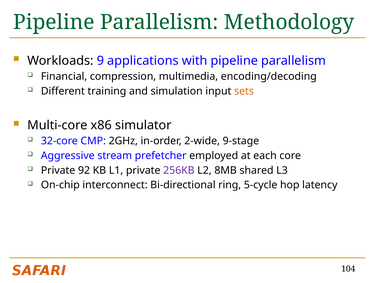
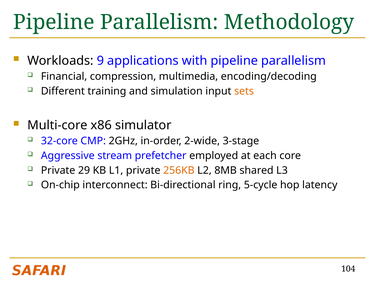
9-stage: 9-stage -> 3-stage
92: 92 -> 29
256KB colour: purple -> orange
